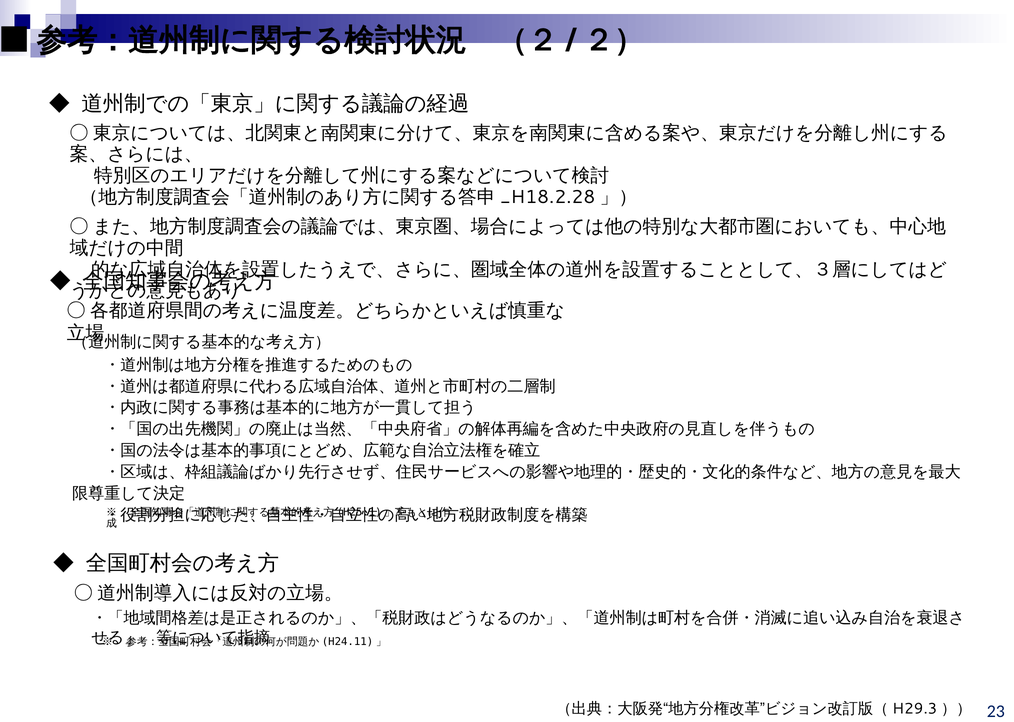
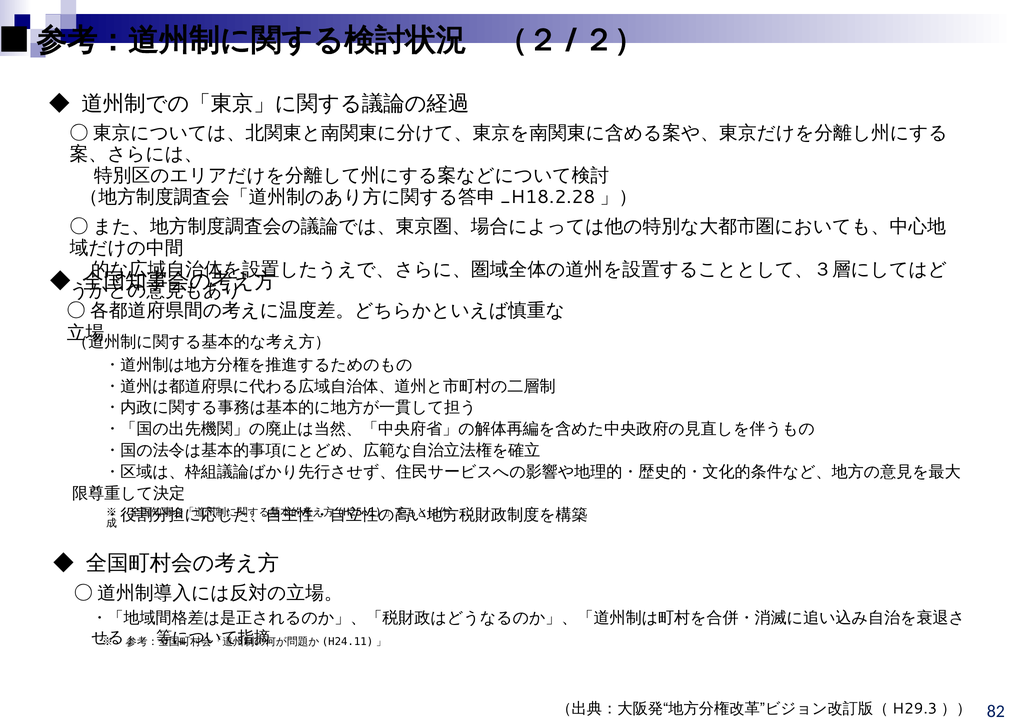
23: 23 -> 82
